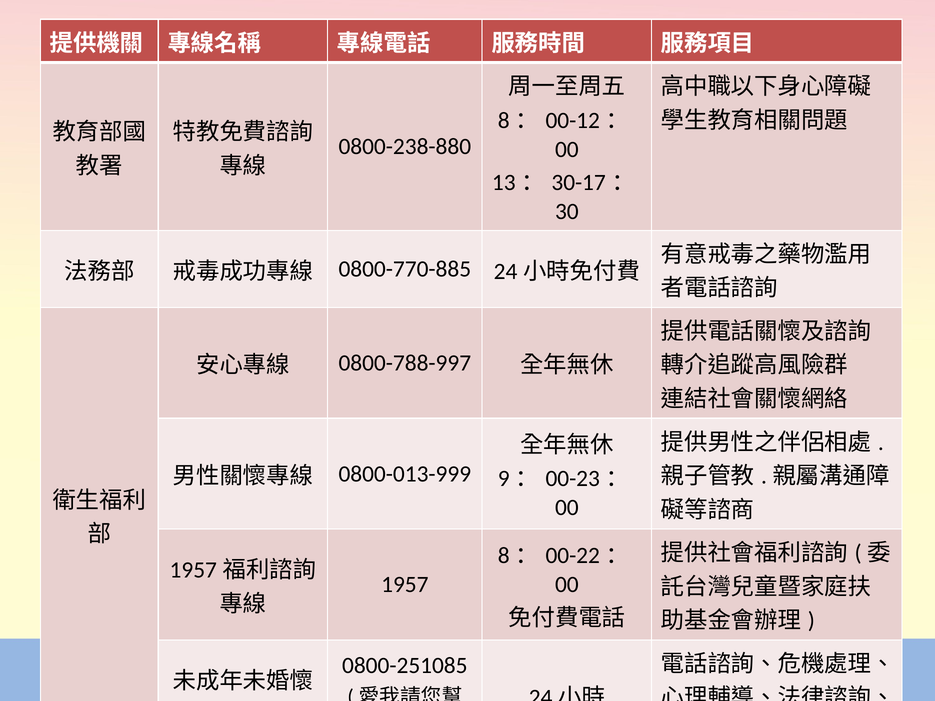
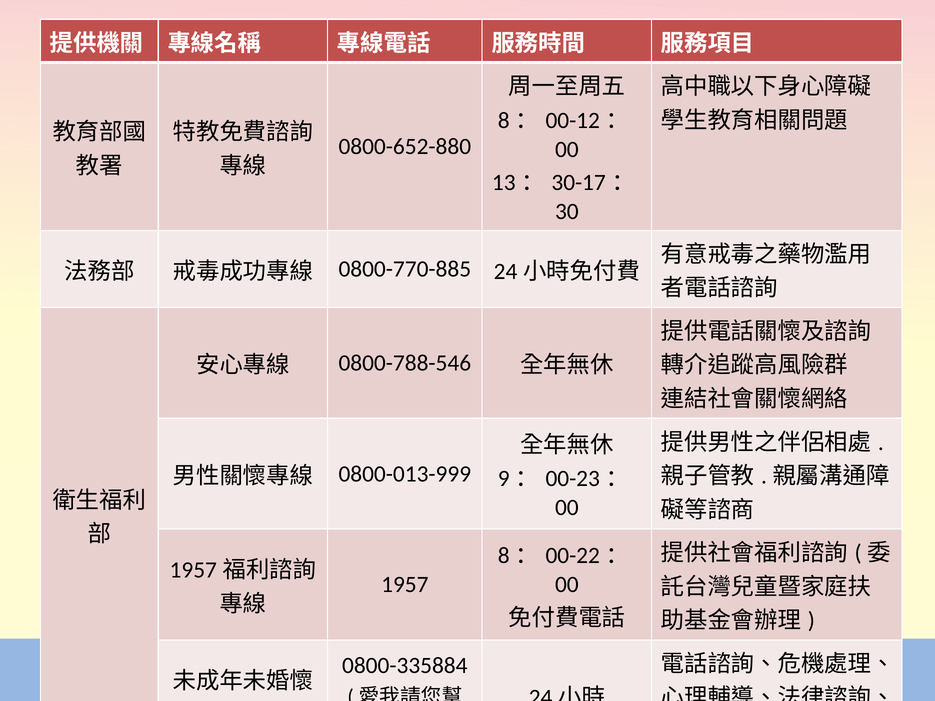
0800-238-880: 0800-238-880 -> 0800-652-880
0800-788-997: 0800-788-997 -> 0800-788-546
0800-251085: 0800-251085 -> 0800-335884
